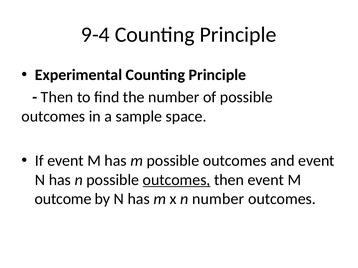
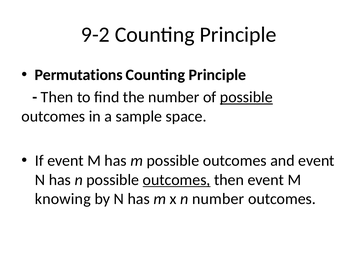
9-4: 9-4 -> 9-2
Experimental: Experimental -> Permutations
possible at (246, 97) underline: none -> present
outcome: outcome -> knowing
